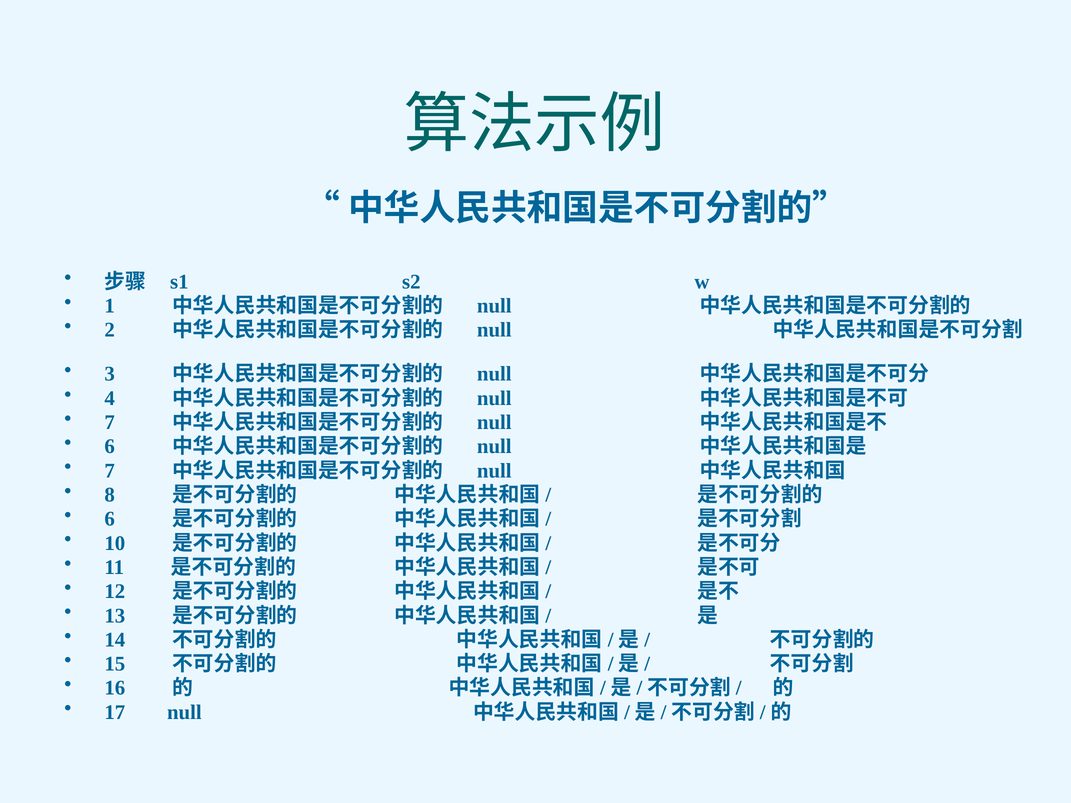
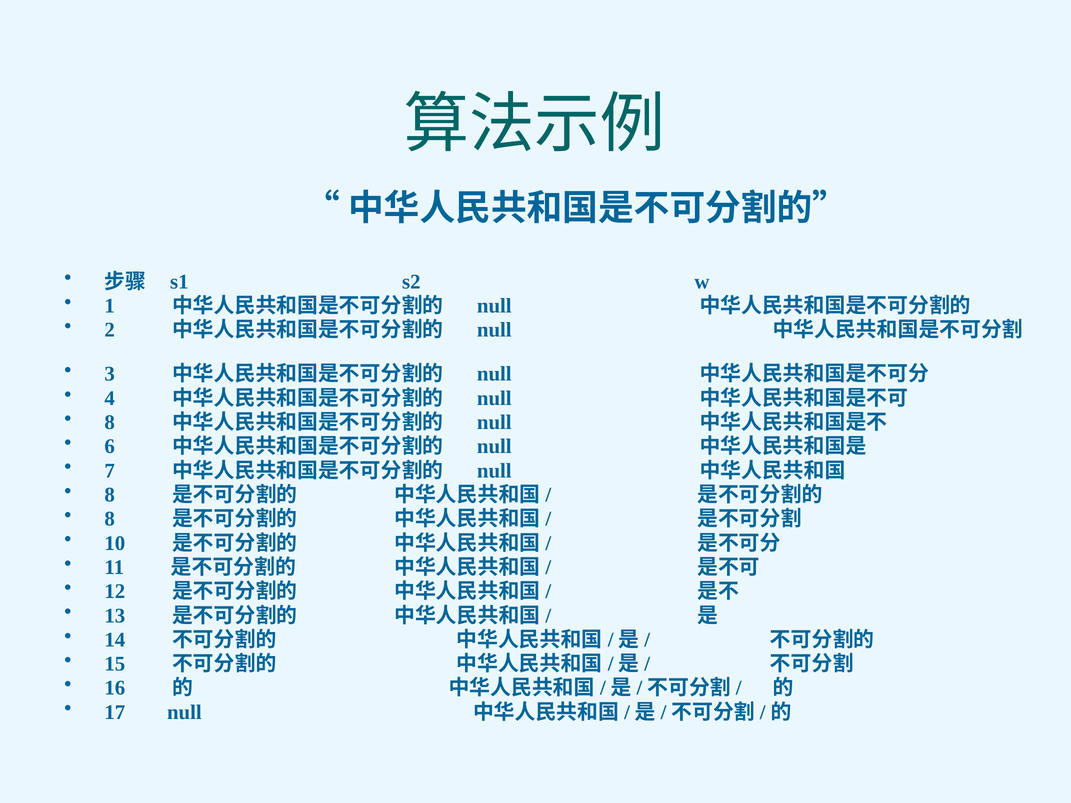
7 at (110, 423): 7 -> 8
6 at (110, 519): 6 -> 8
